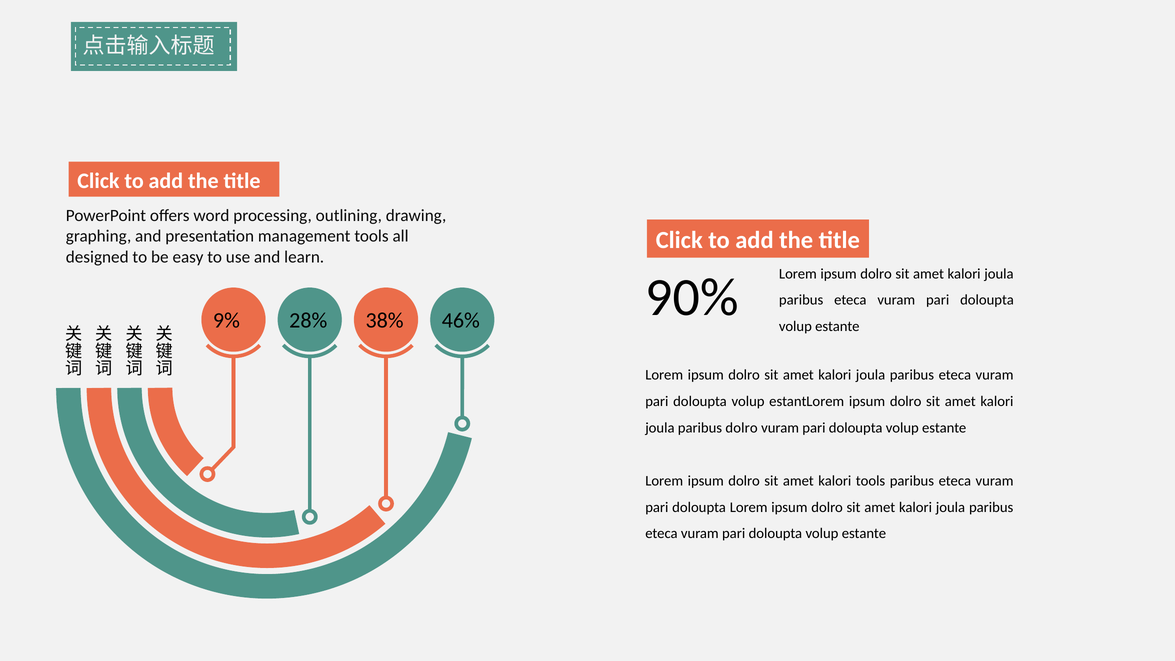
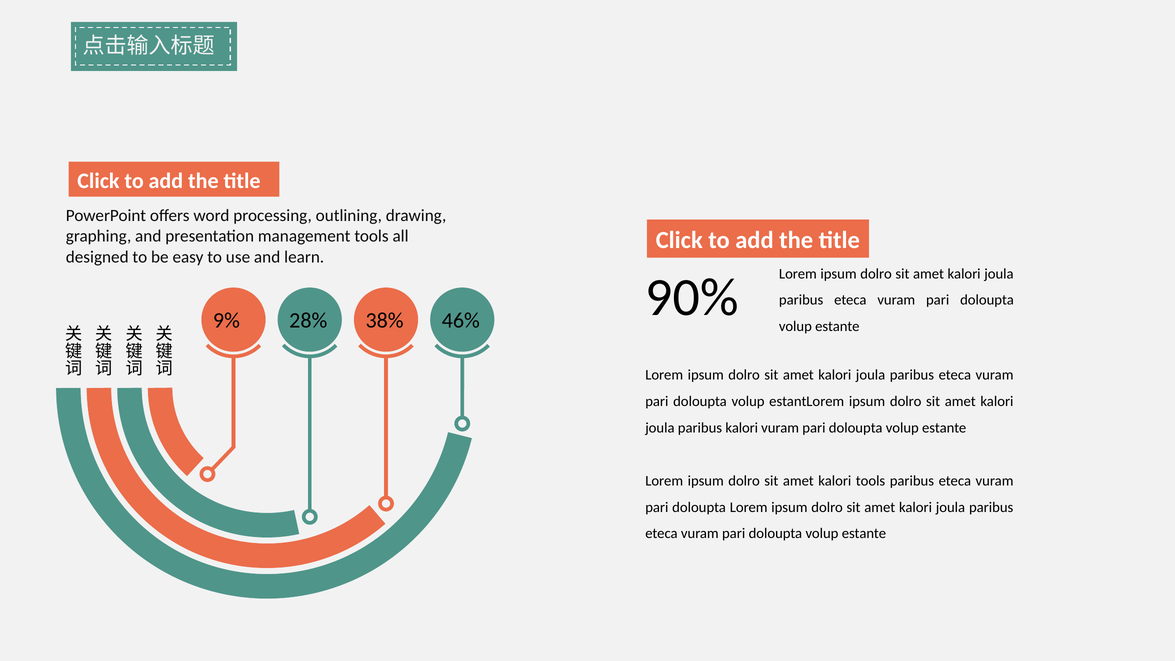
paribus dolro: dolro -> kalori
